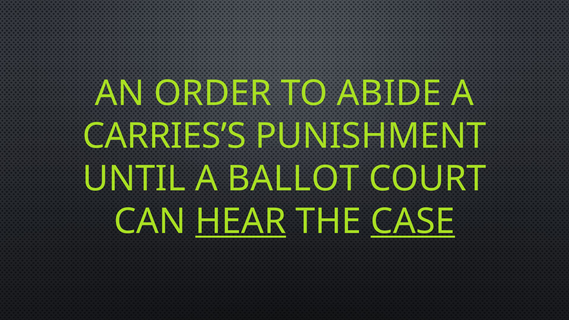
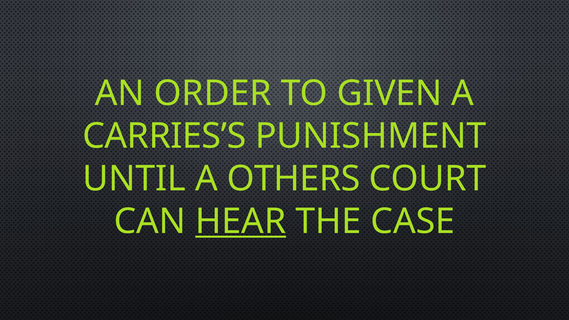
ABIDE: ABIDE -> GIVEN
BALLOT: BALLOT -> OTHERS
CASE underline: present -> none
